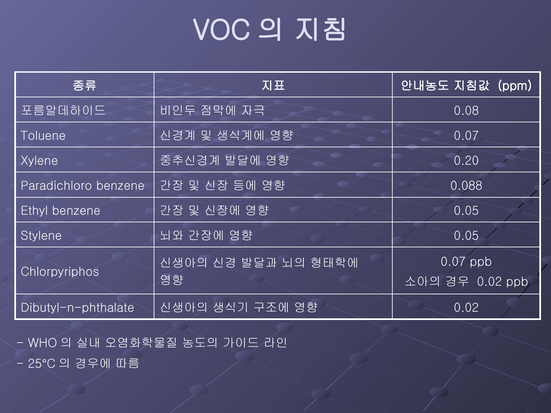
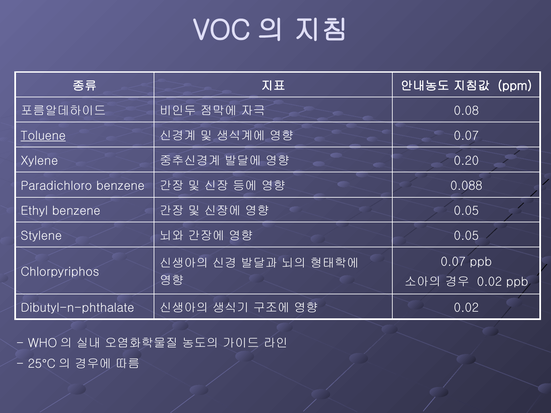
Toluene underline: none -> present
